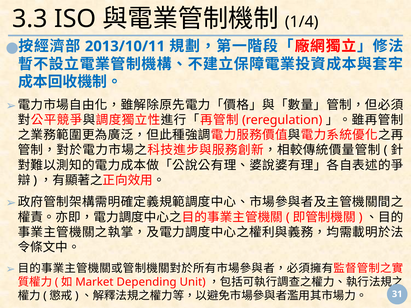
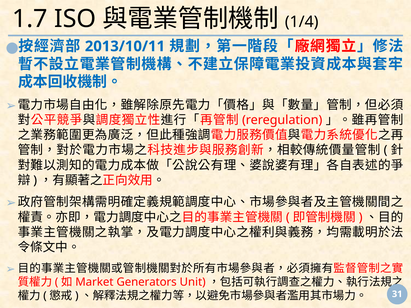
3.3: 3.3 -> 1.7
Depending: Depending -> Generators
